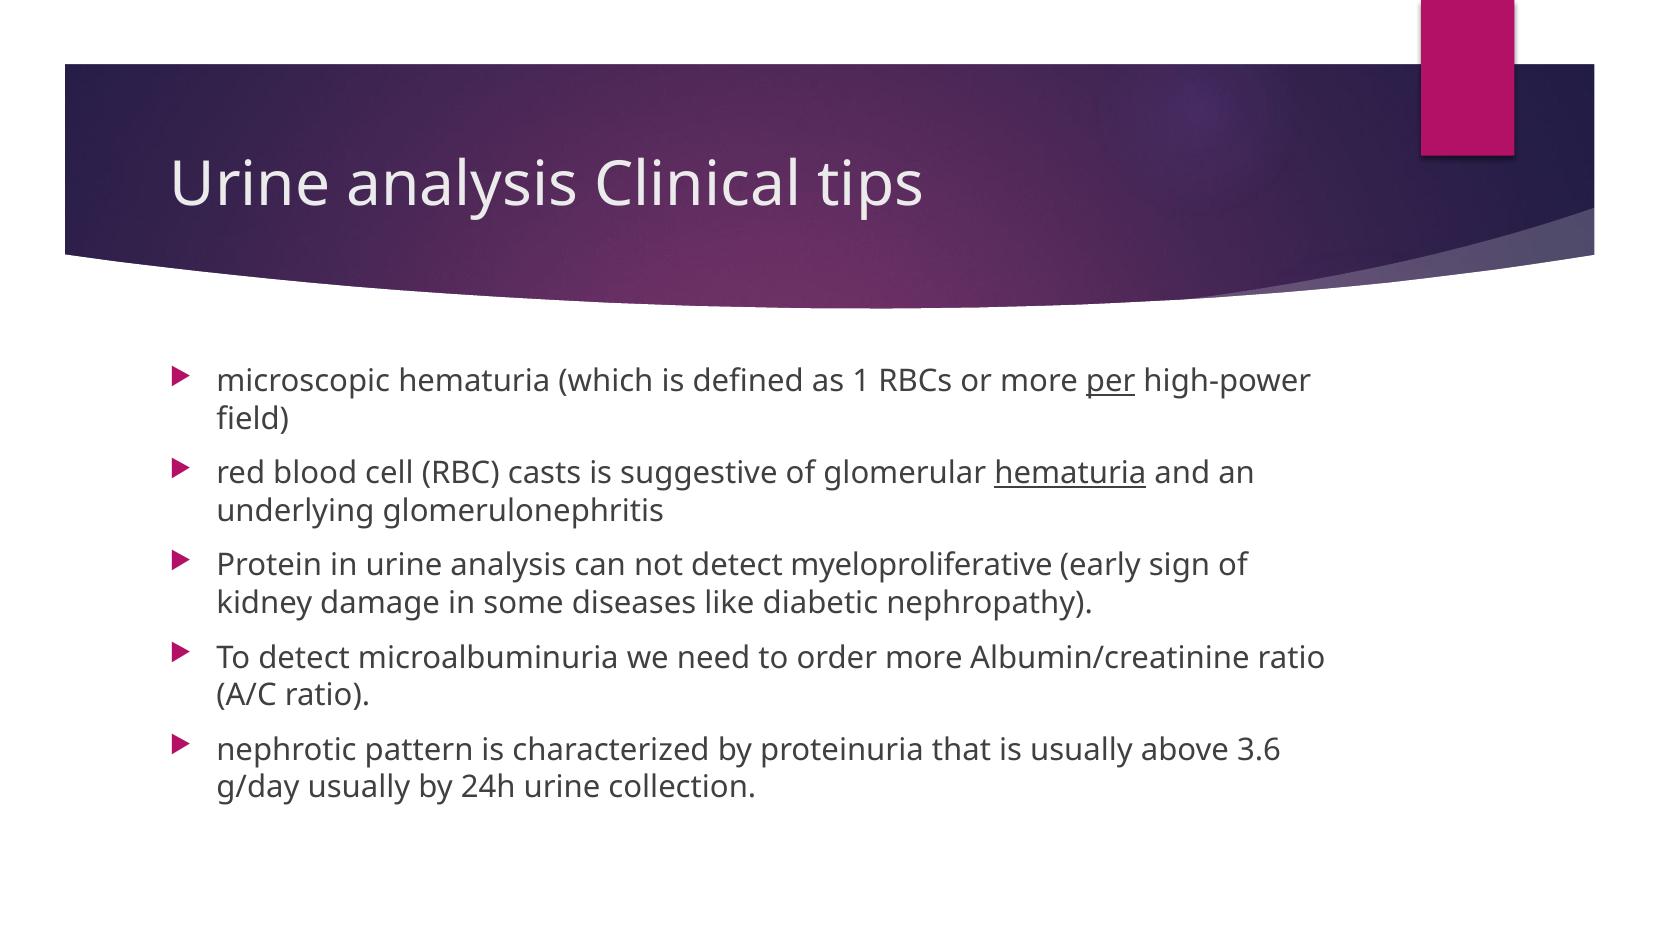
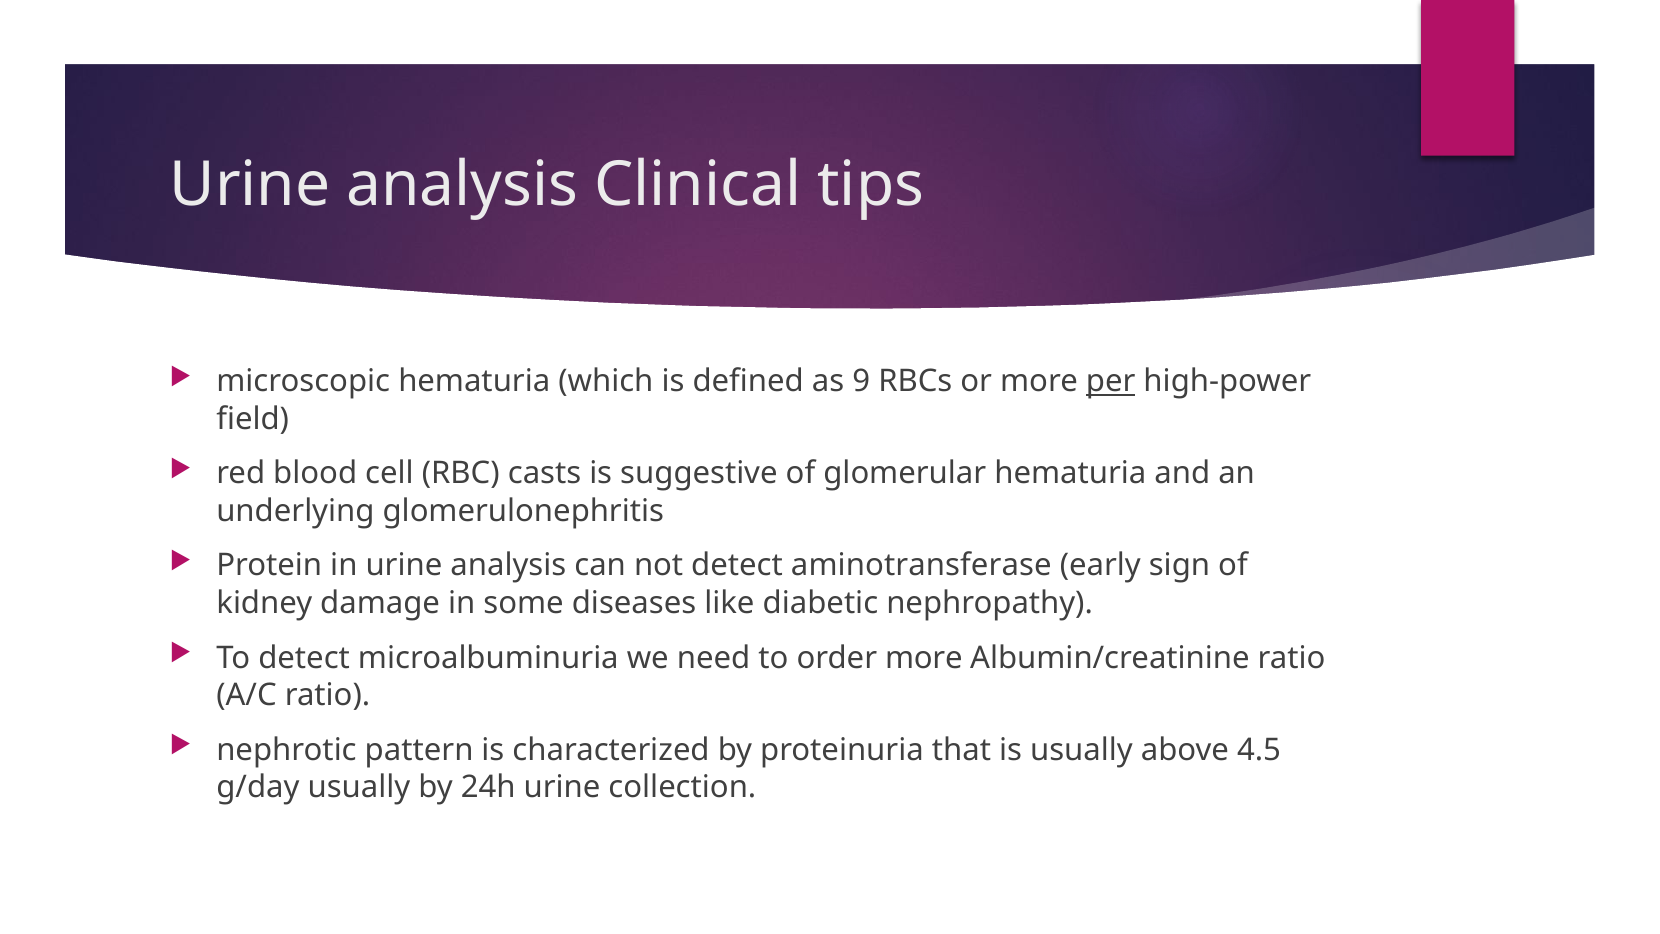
1: 1 -> 9
hematuria at (1070, 474) underline: present -> none
myeloproliferative: myeloproliferative -> aminotransferase
3.6: 3.6 -> 4.5
